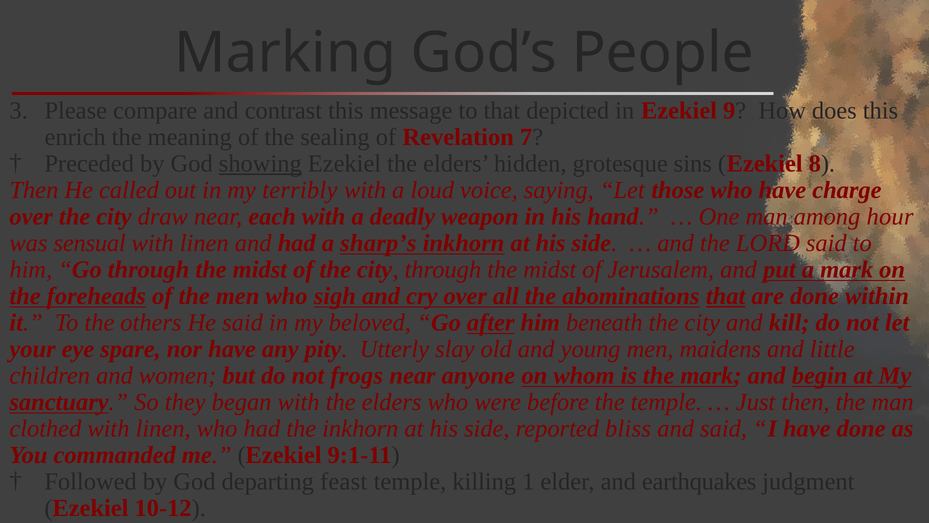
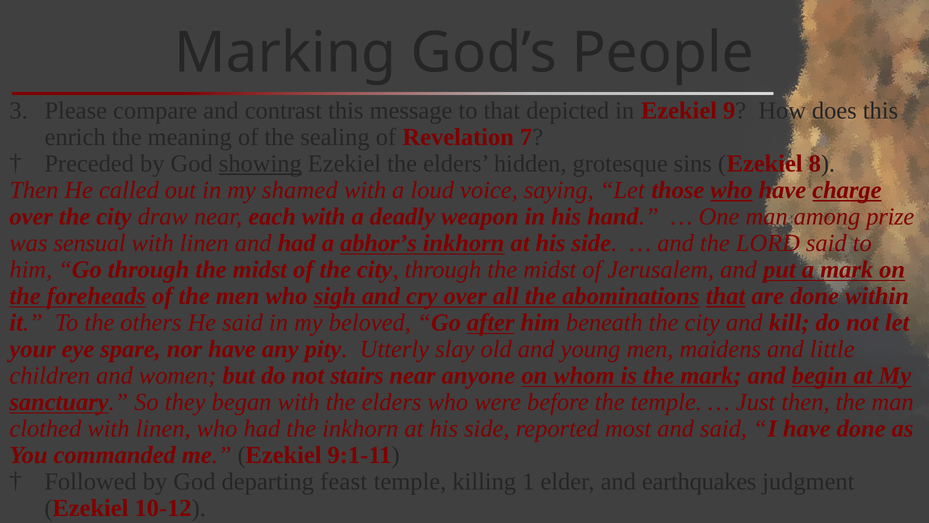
terribly: terribly -> shamed
who at (731, 190) underline: none -> present
charge underline: none -> present
hour: hour -> prize
sharp’s: sharp’s -> abhor’s
frogs: frogs -> stairs
bliss: bliss -> most
